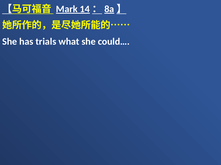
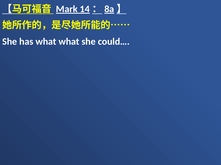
has trials: trials -> what
